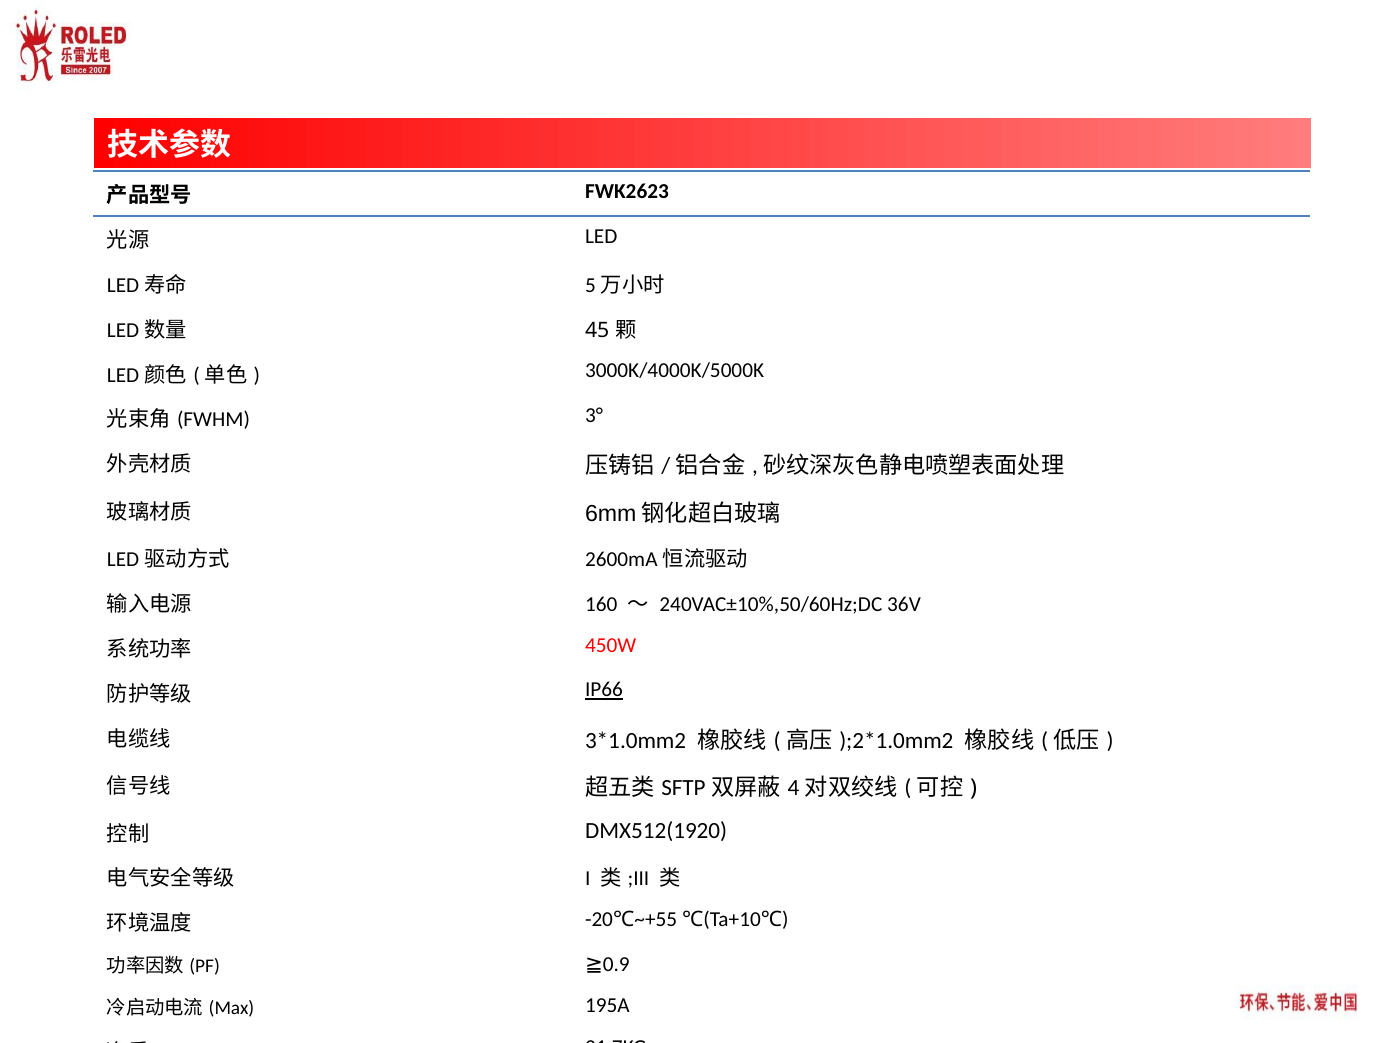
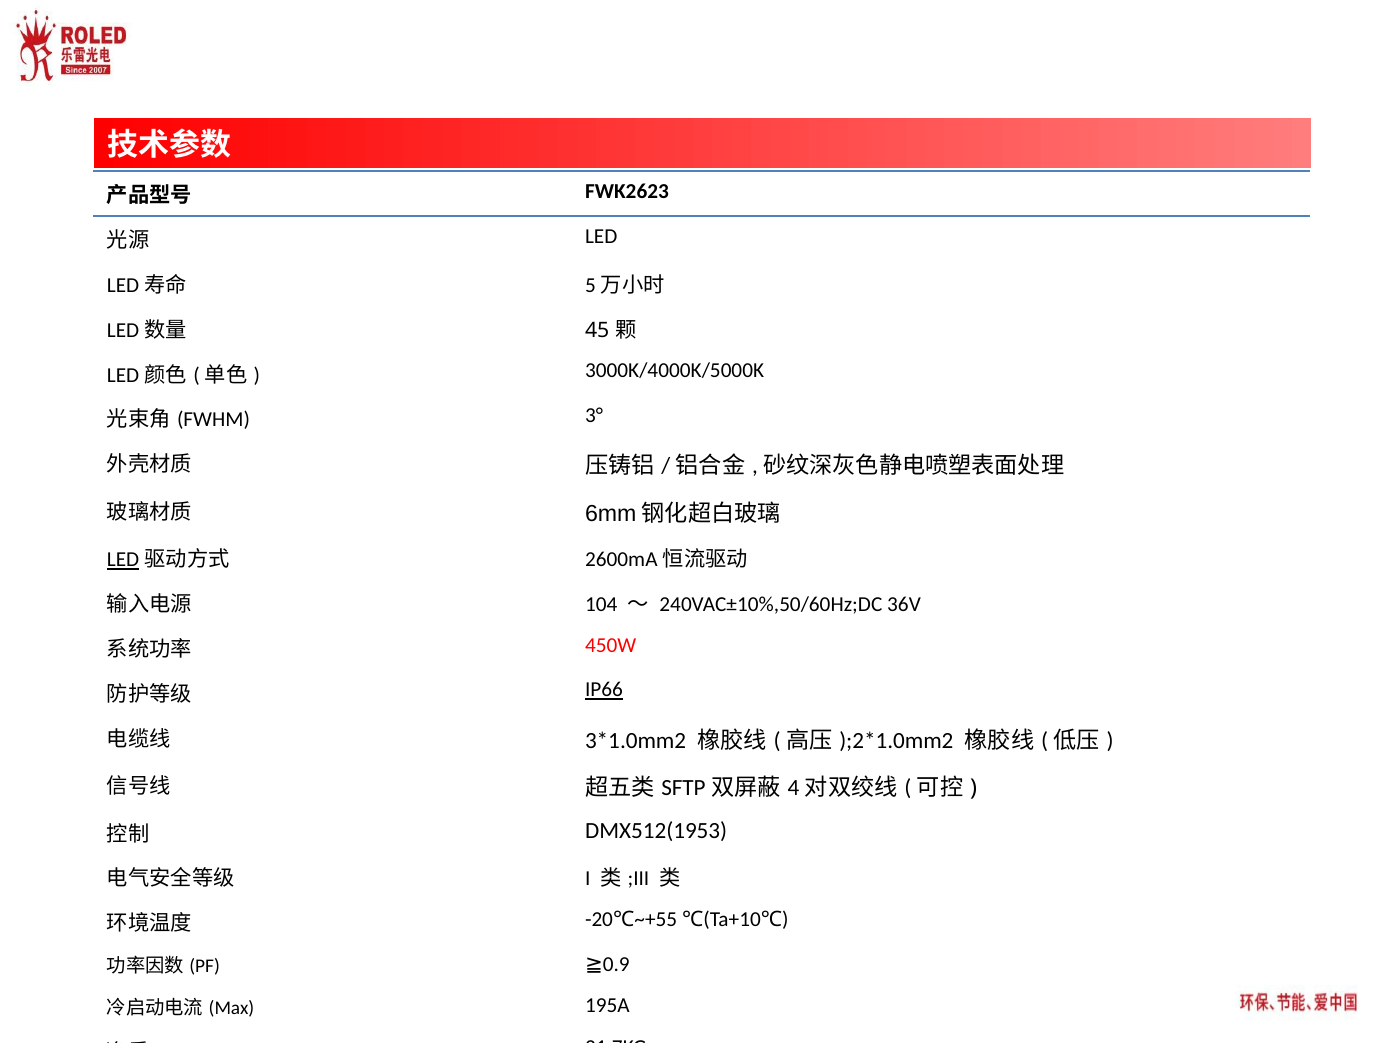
LED at (123, 560) underline: none -> present
160: 160 -> 104
DMX512(1920: DMX512(1920 -> DMX512(1953
